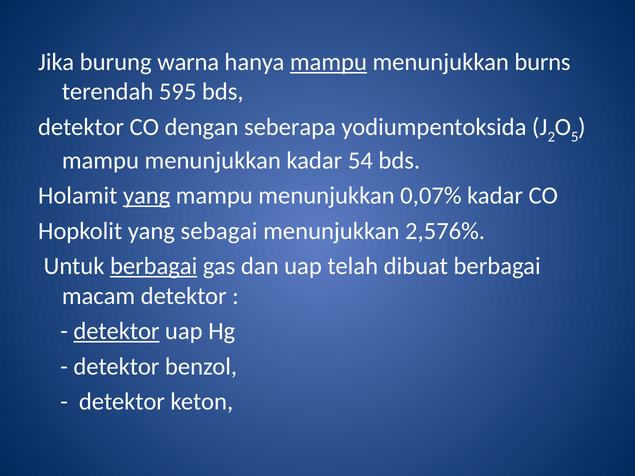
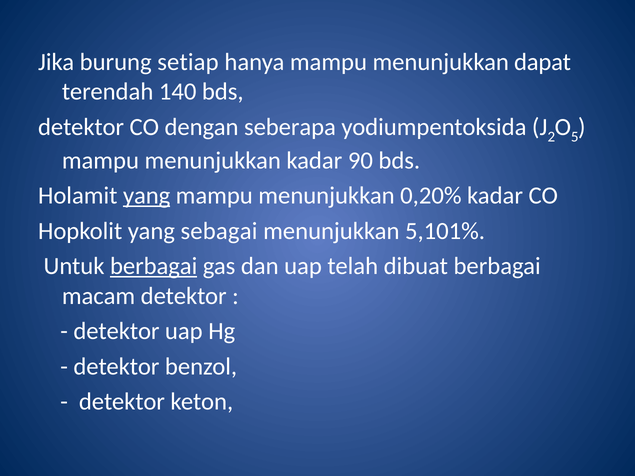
warna: warna -> setiap
mampu at (328, 62) underline: present -> none
burns: burns -> dapat
595: 595 -> 140
54: 54 -> 90
0,07%: 0,07% -> 0,20%
2,576%: 2,576% -> 5,101%
detektor at (116, 331) underline: present -> none
